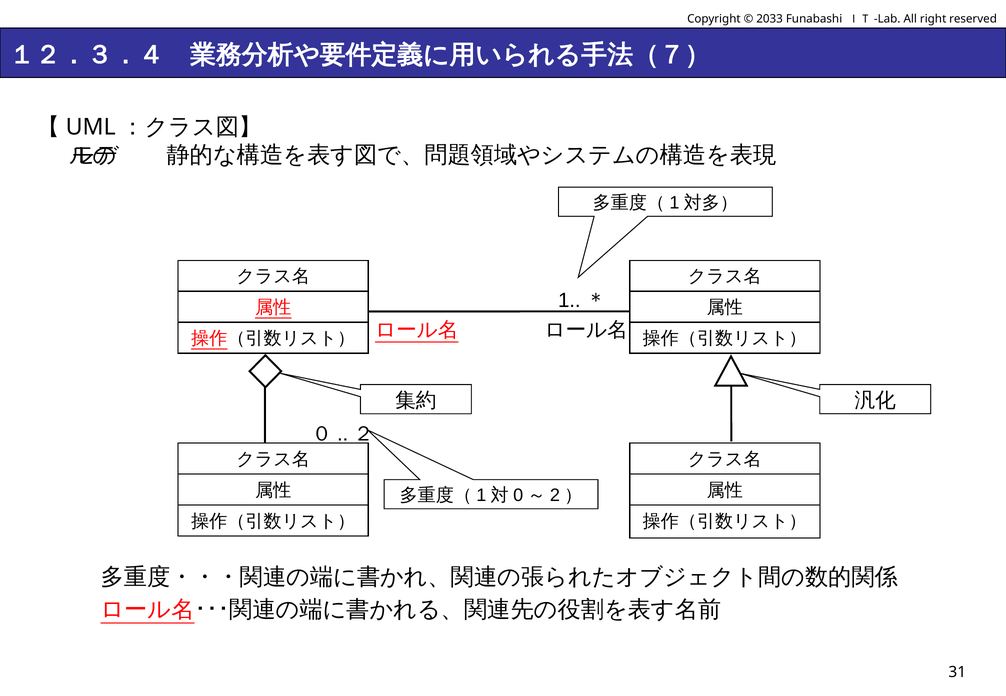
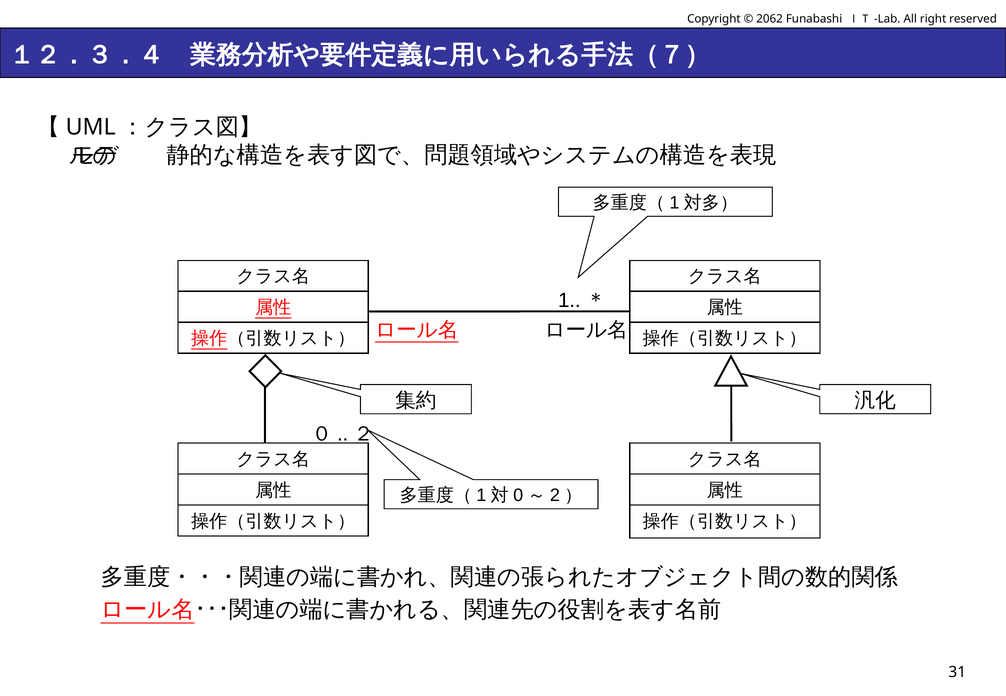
2033: 2033 -> 2062
